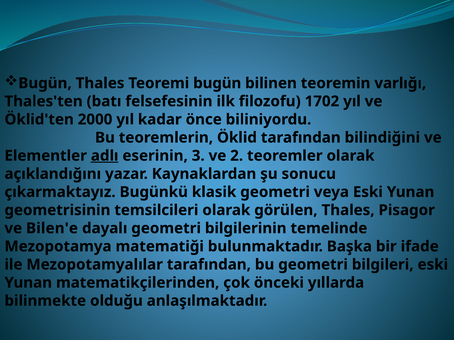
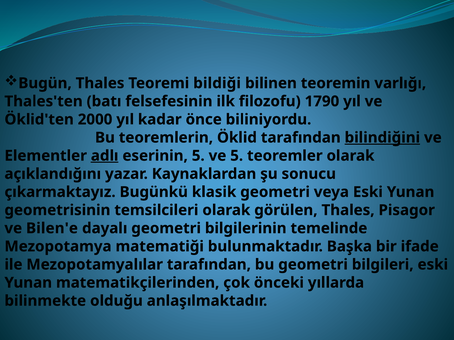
Teoremi bugün: bugün -> bildiği
1702: 1702 -> 1790
bilindiğini underline: none -> present
eserinin 3: 3 -> 5
ve 2: 2 -> 5
